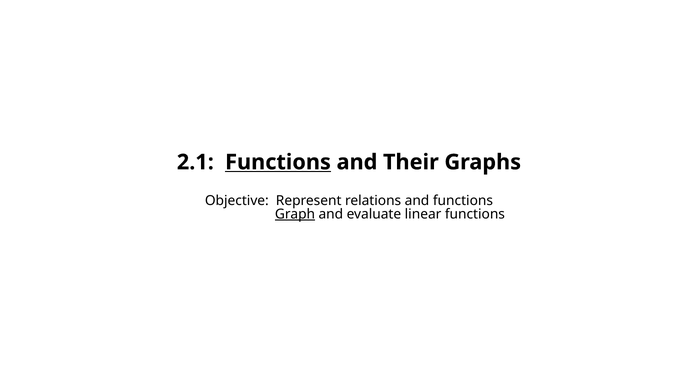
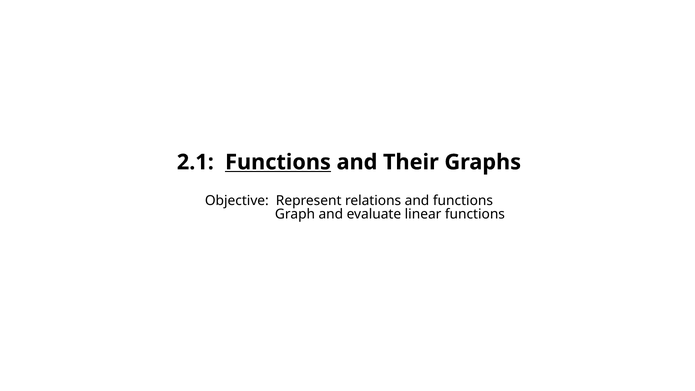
Graph underline: present -> none
